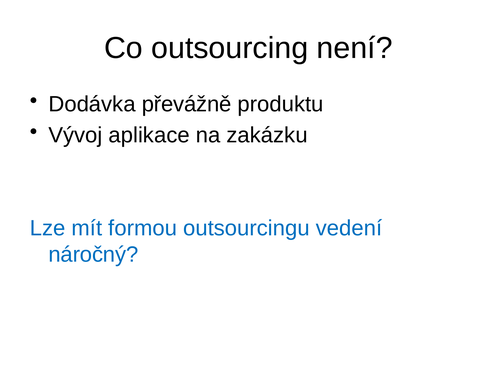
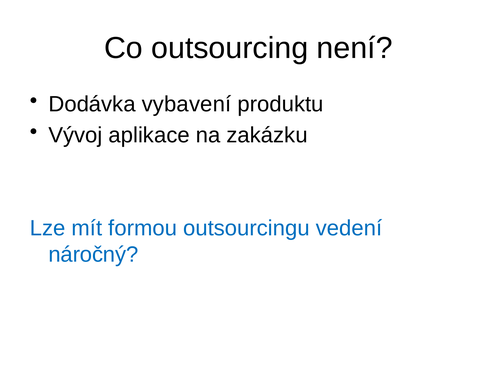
převážně: převážně -> vybavení
